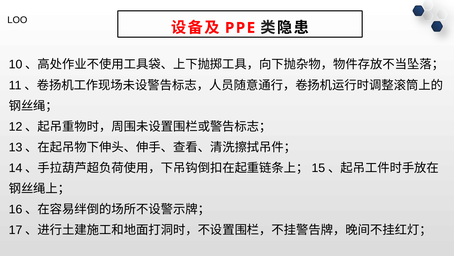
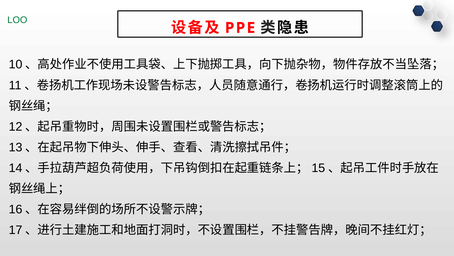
LOO colour: black -> green
